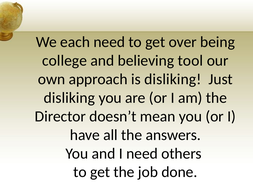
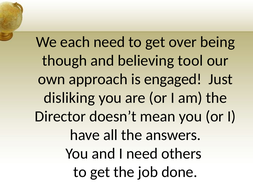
college: college -> though
is disliking: disliking -> engaged
